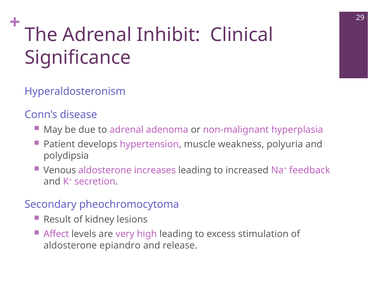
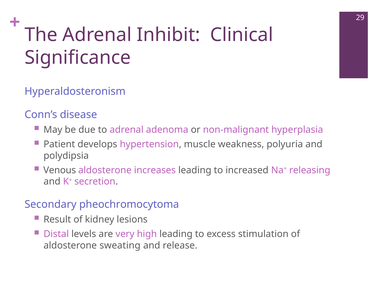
feedback: feedback -> releasing
Affect: Affect -> Distal
epiandro: epiandro -> sweating
